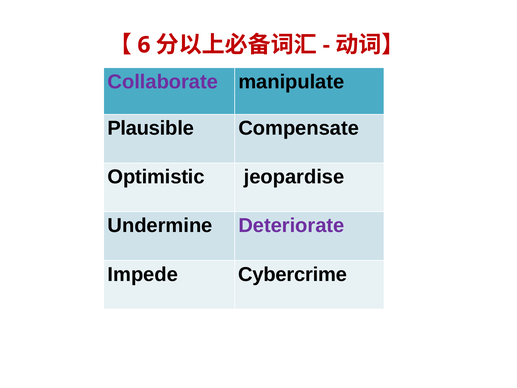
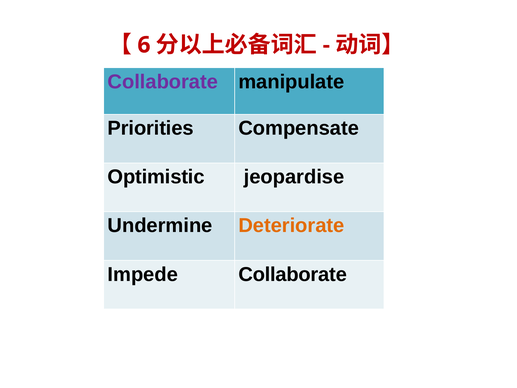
Plausible: Plausible -> Priorities
Deteriorate colour: purple -> orange
Impede Cybercrime: Cybercrime -> Collaborate
